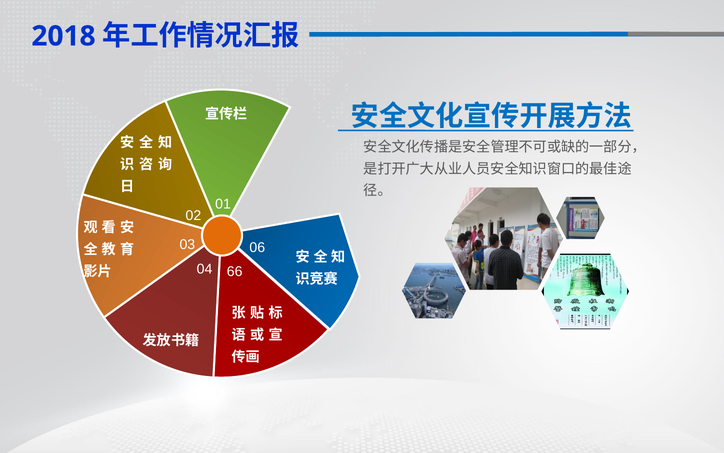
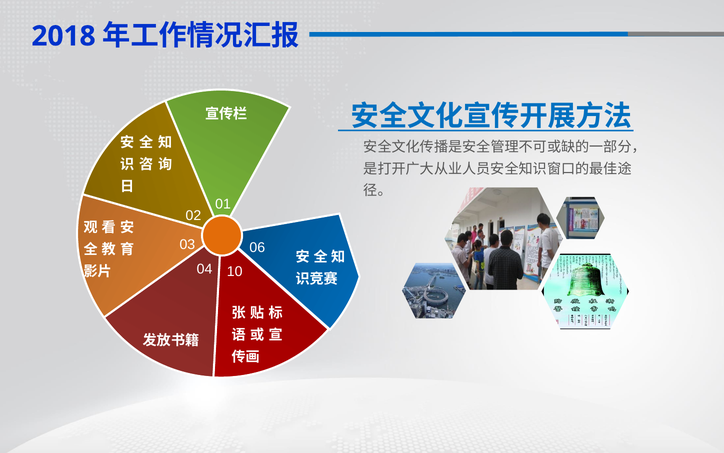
66: 66 -> 10
